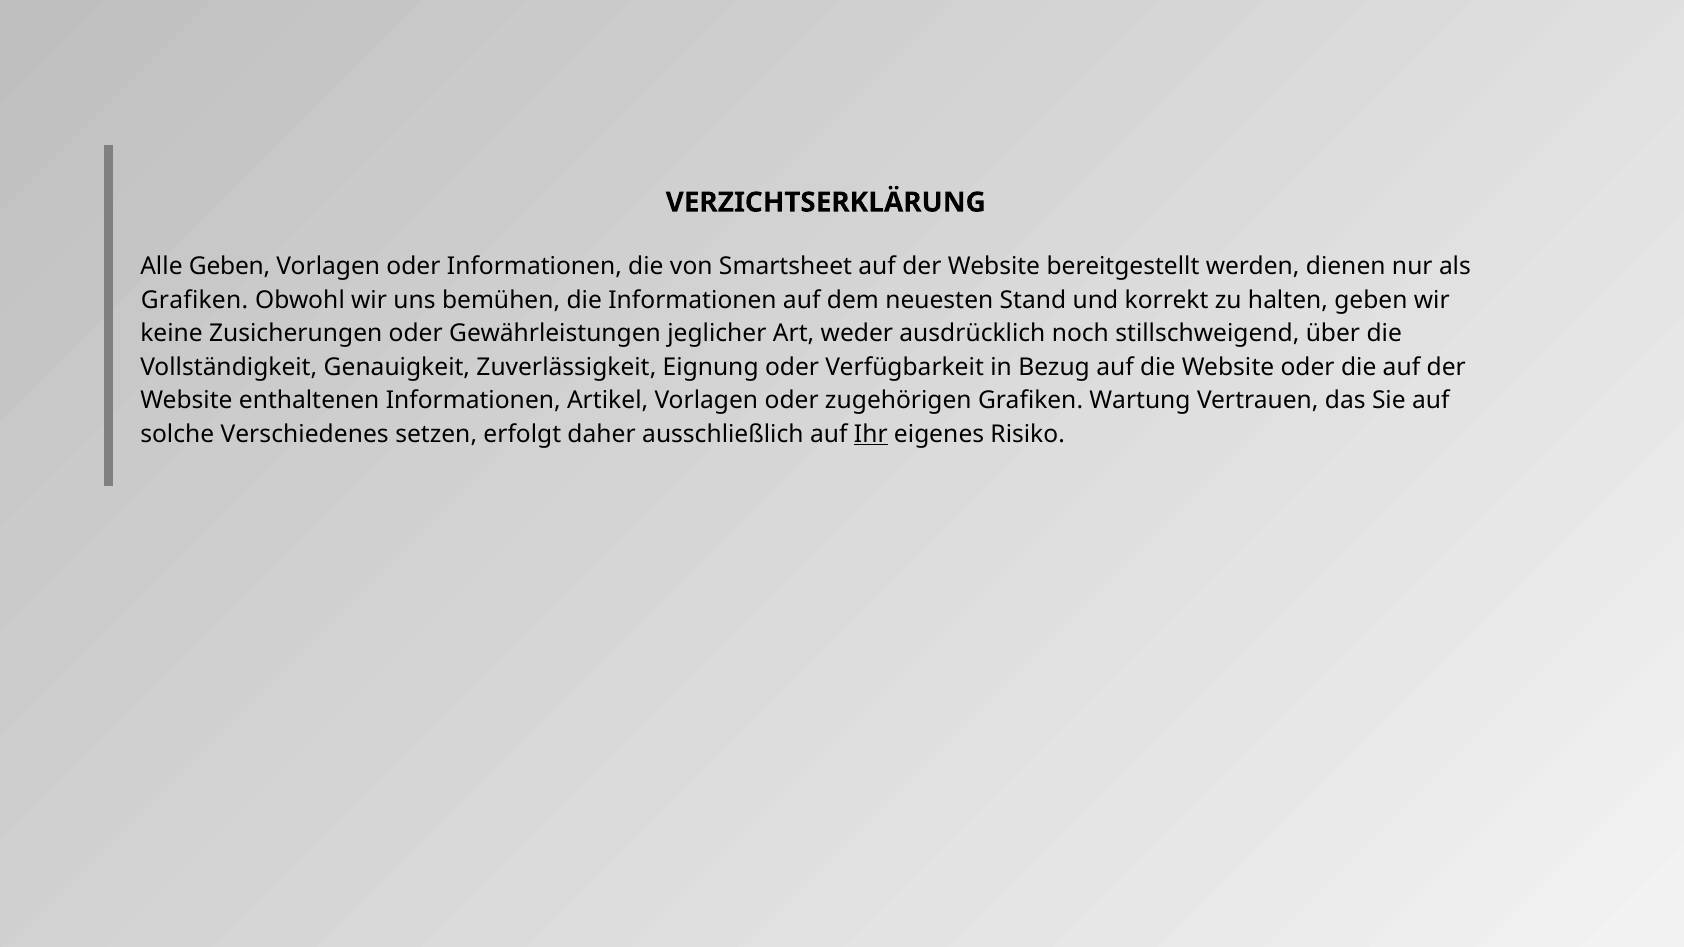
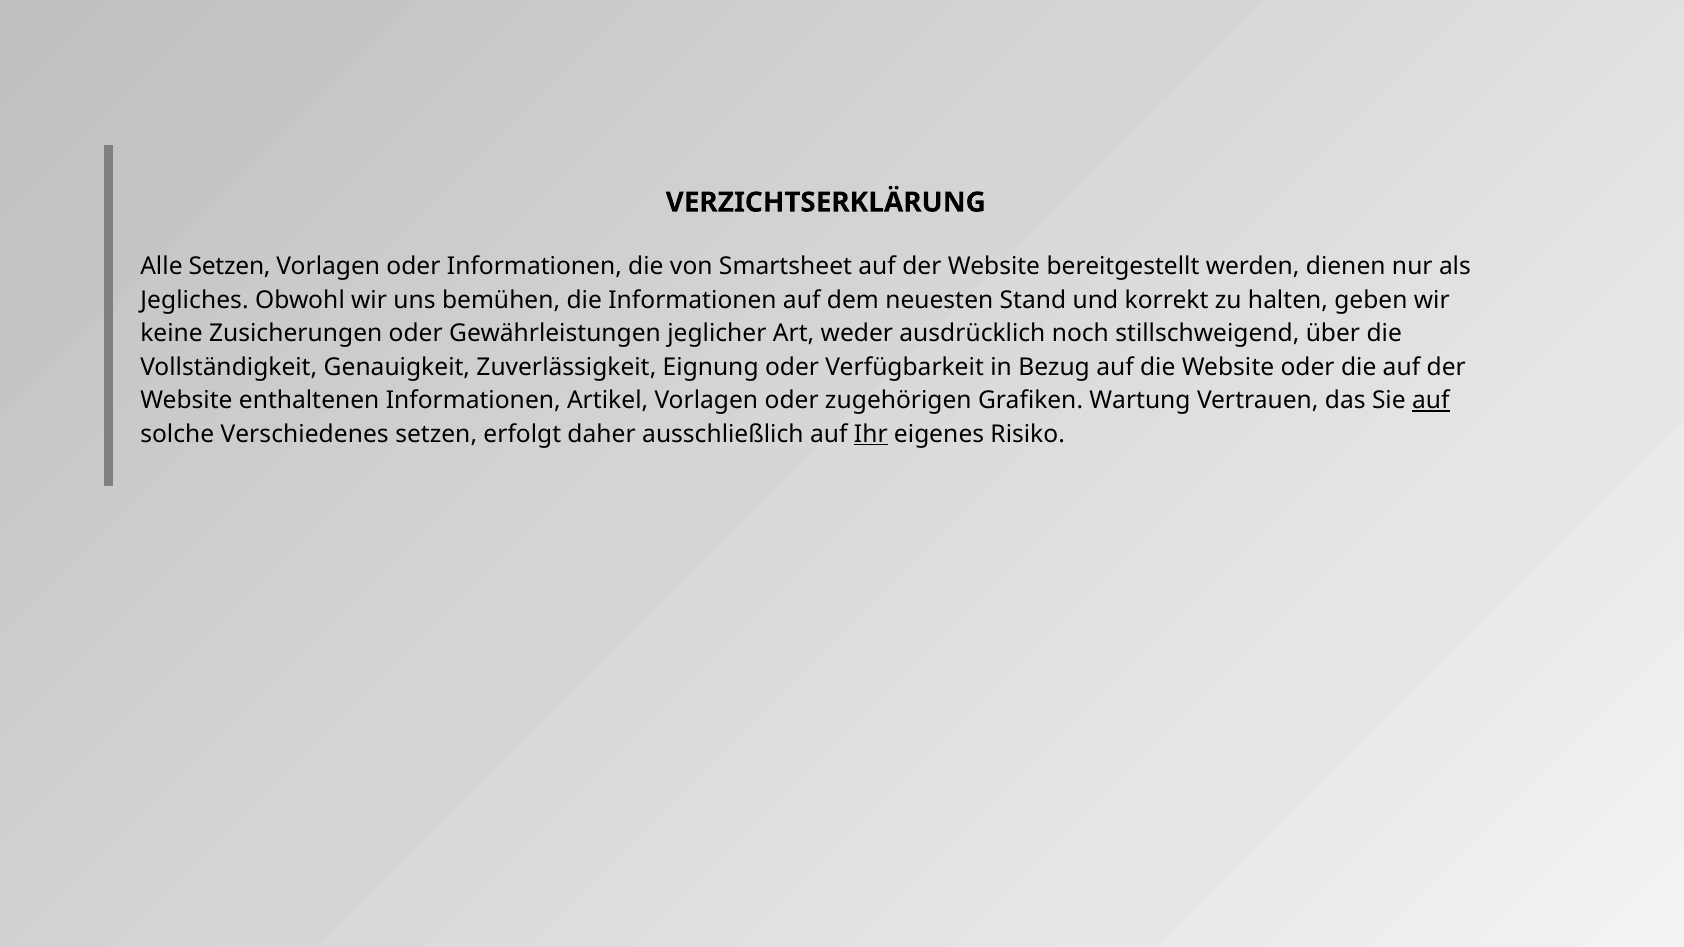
Alle Geben: Geben -> Setzen
Grafiken at (194, 300): Grafiken -> Jegliches
auf at (1431, 401) underline: none -> present
